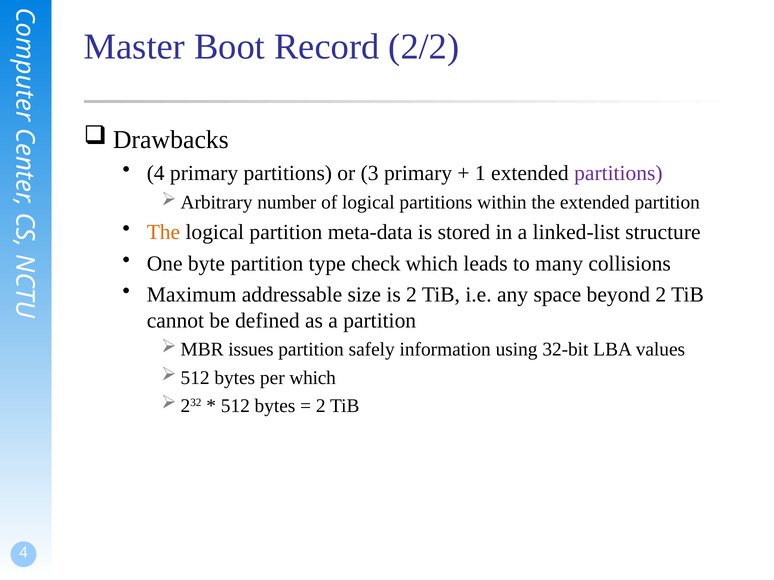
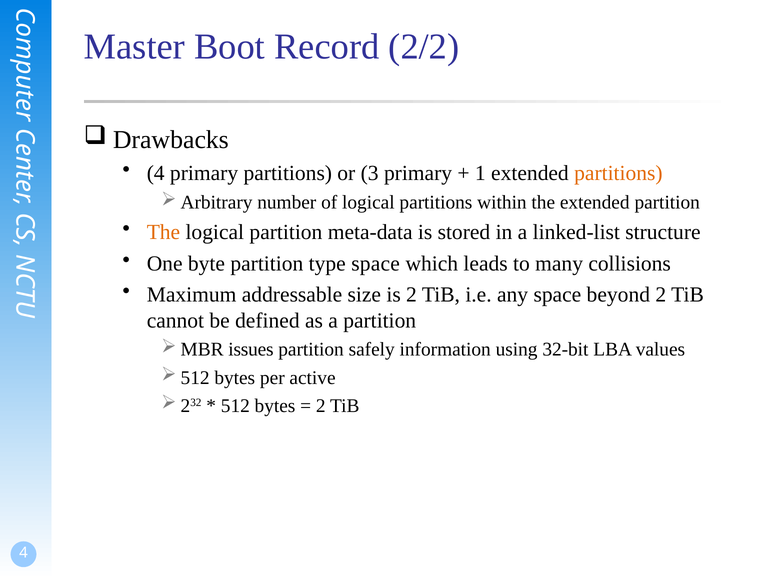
partitions at (618, 173) colour: purple -> orange
type check: check -> space
per which: which -> active
